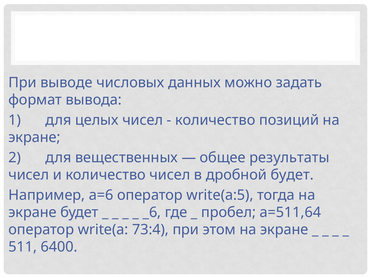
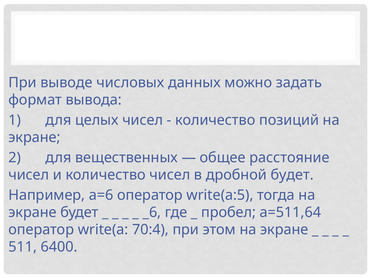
результаты: результаты -> расстояние
73:4: 73:4 -> 70:4
